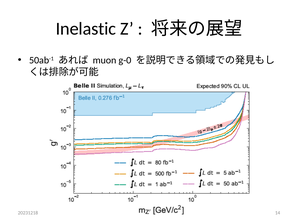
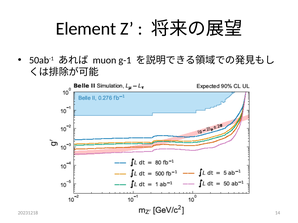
Inelastic: Inelastic -> Element
g-0: g-0 -> g-1
